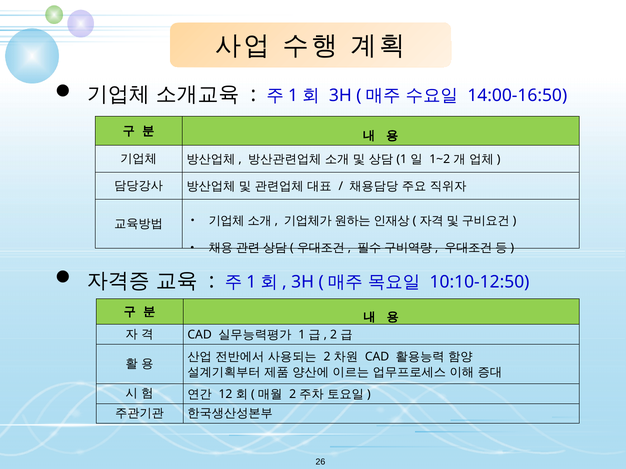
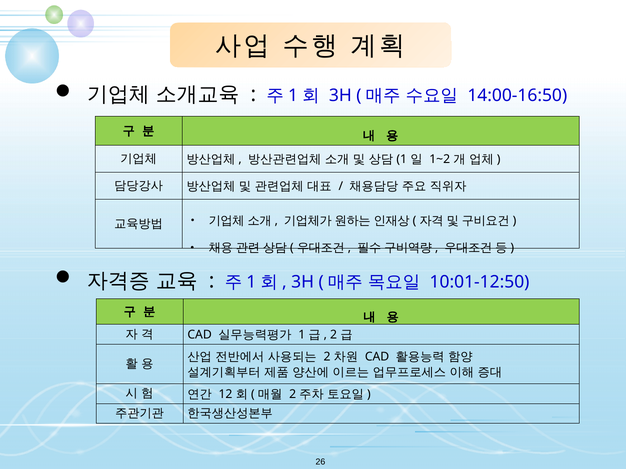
10:10-12:50: 10:10-12:50 -> 10:01-12:50
